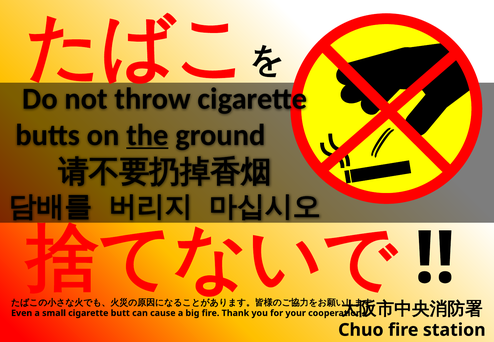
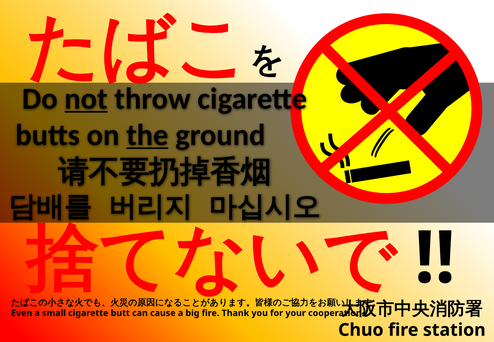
not underline: none -> present
